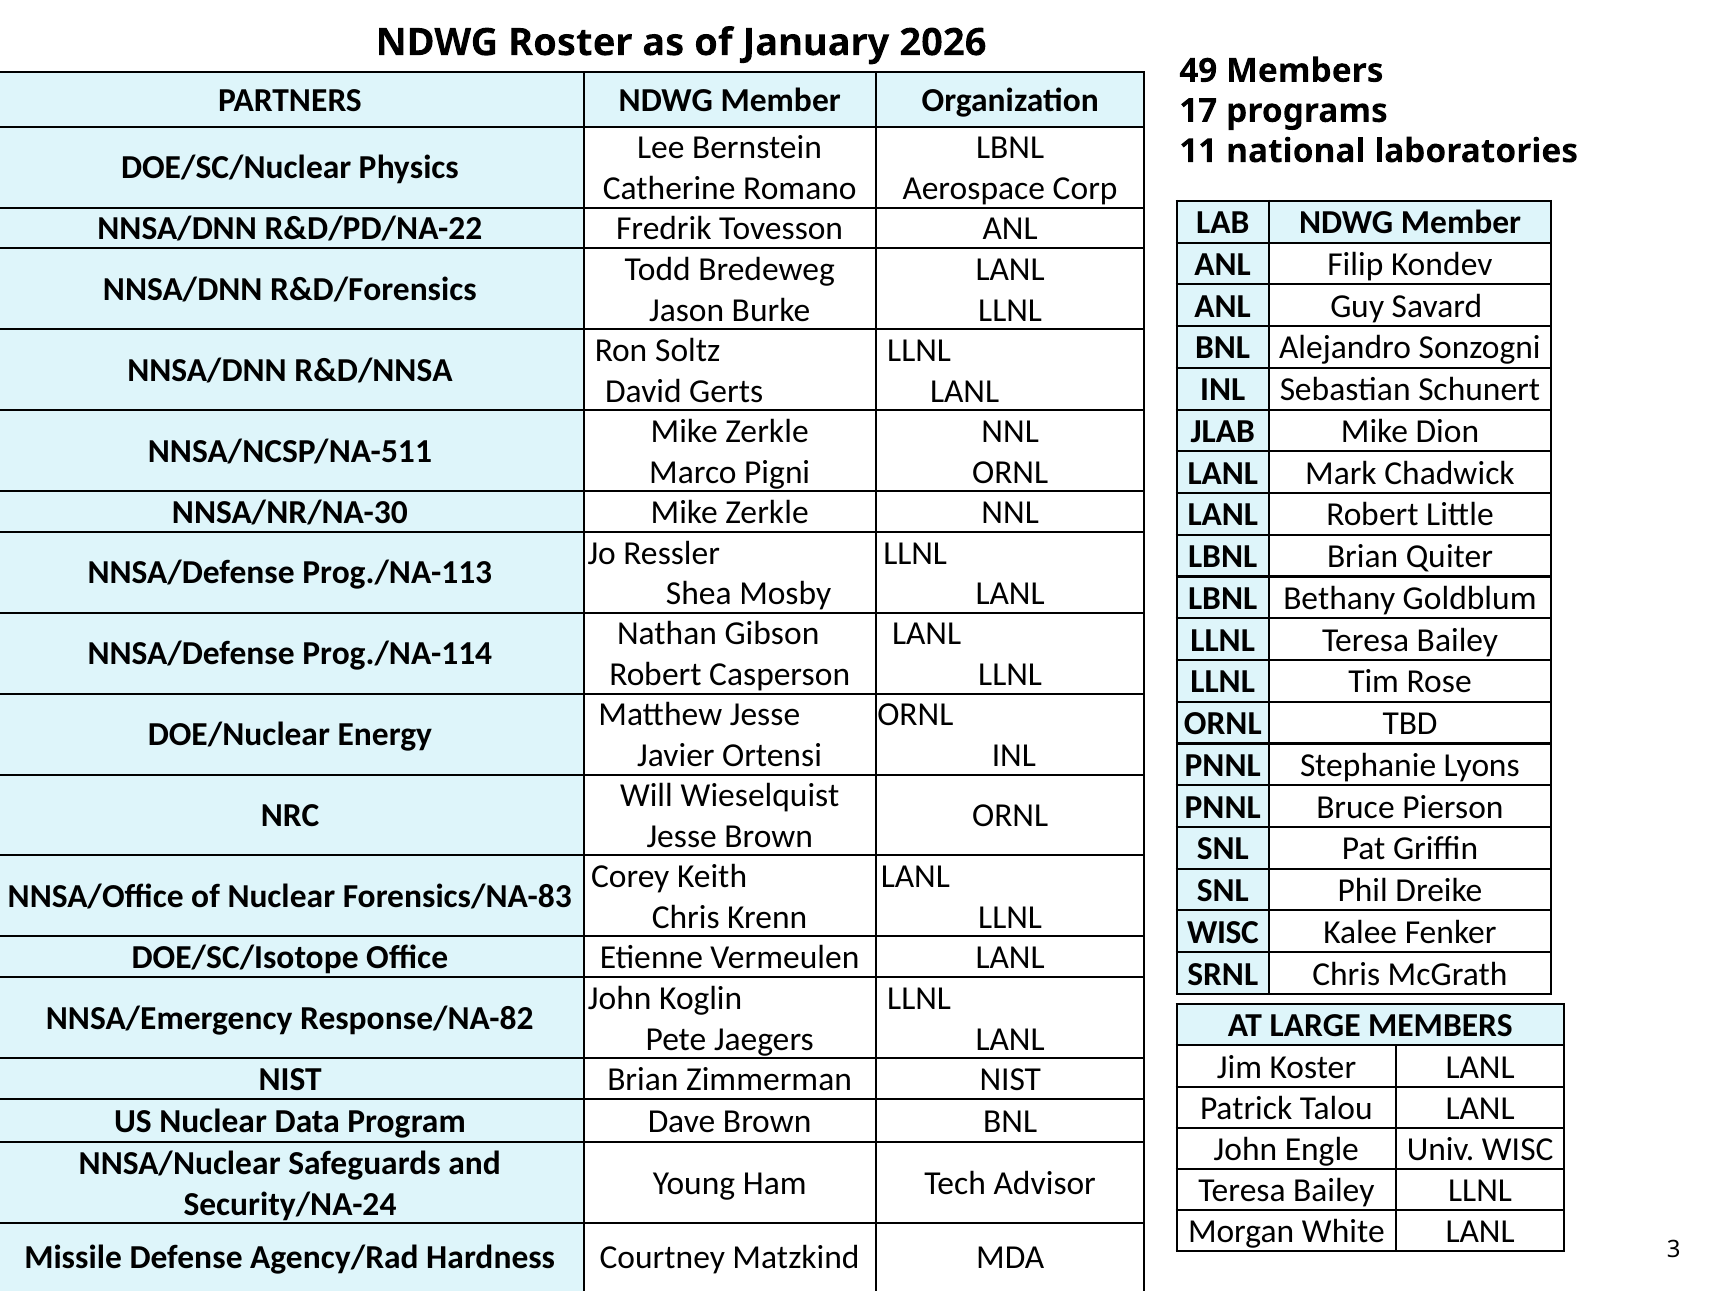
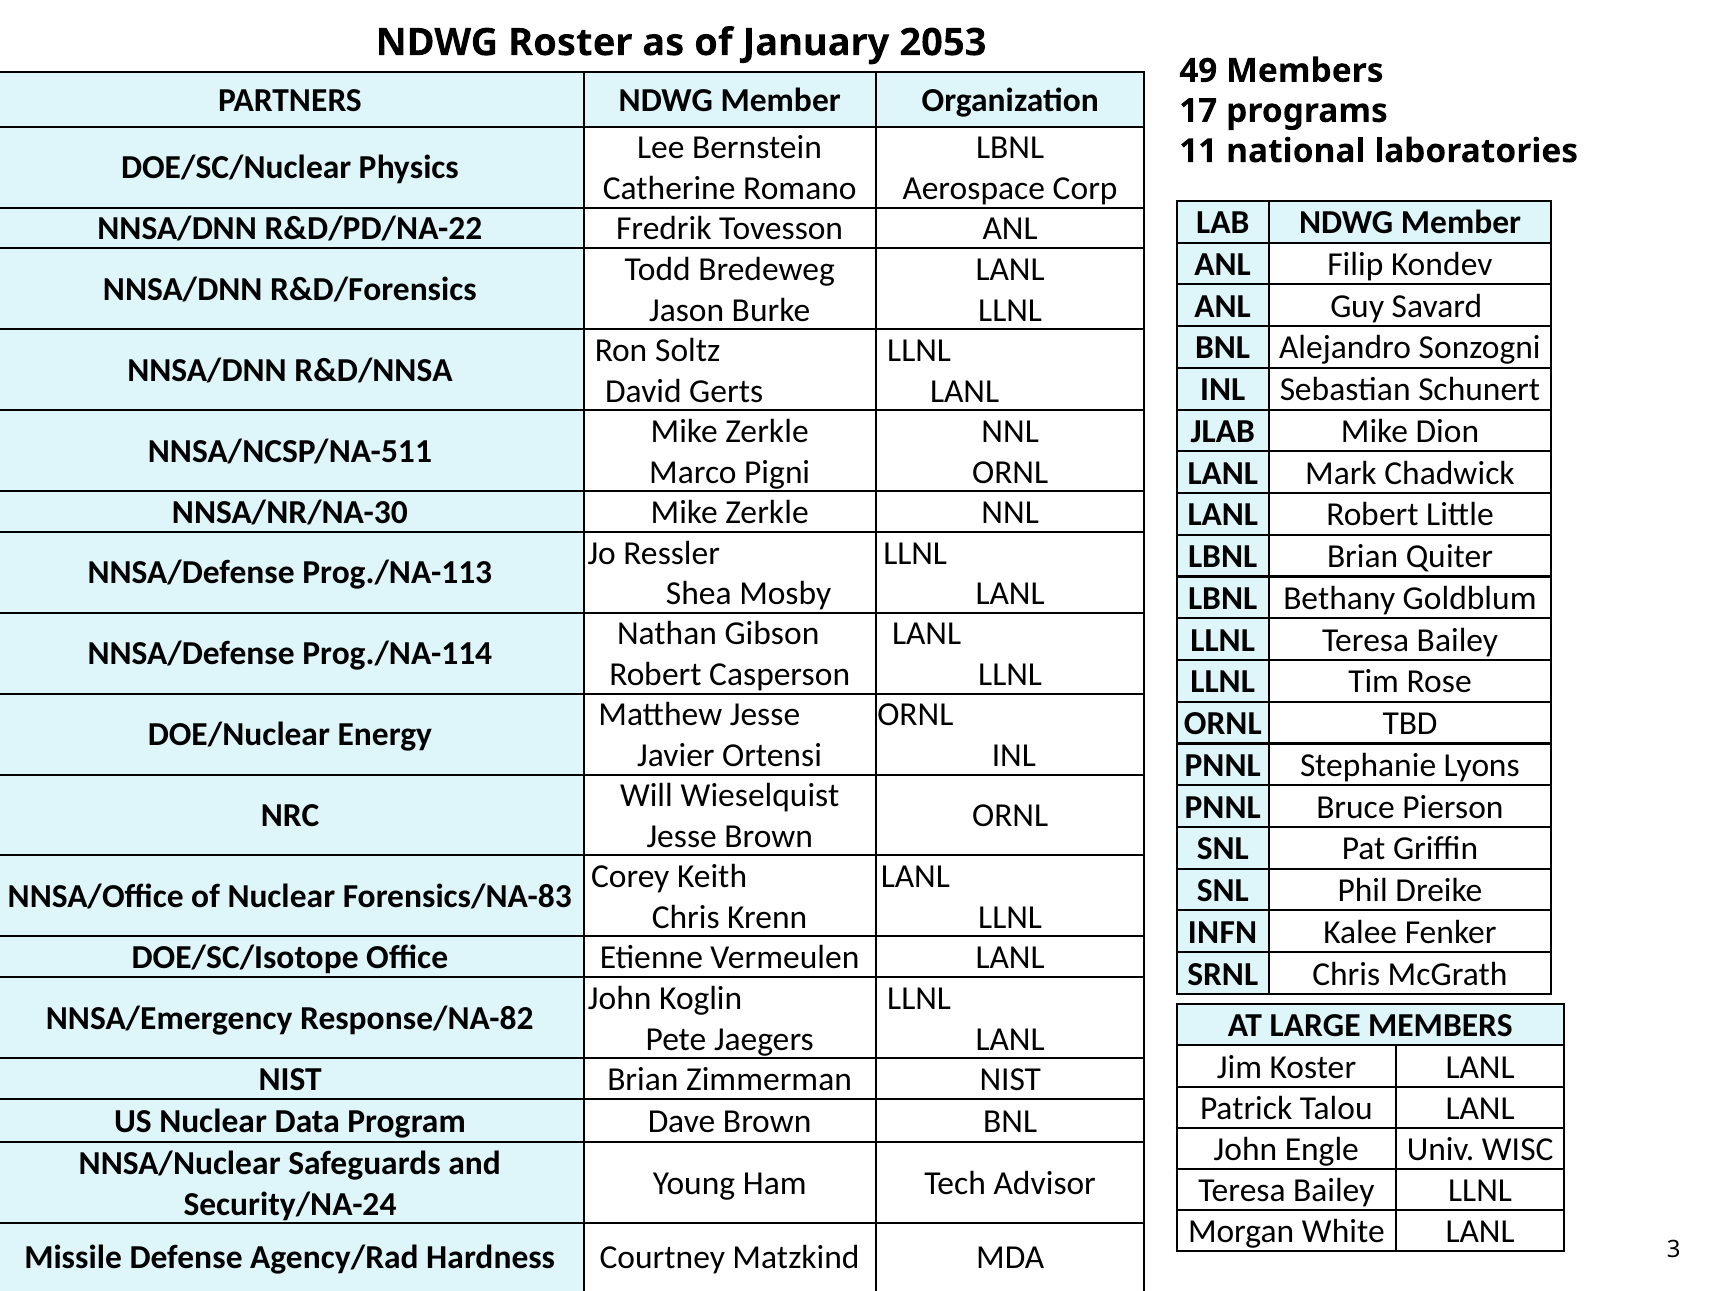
2026: 2026 -> 2053
WISC at (1223, 933): WISC -> INFN
